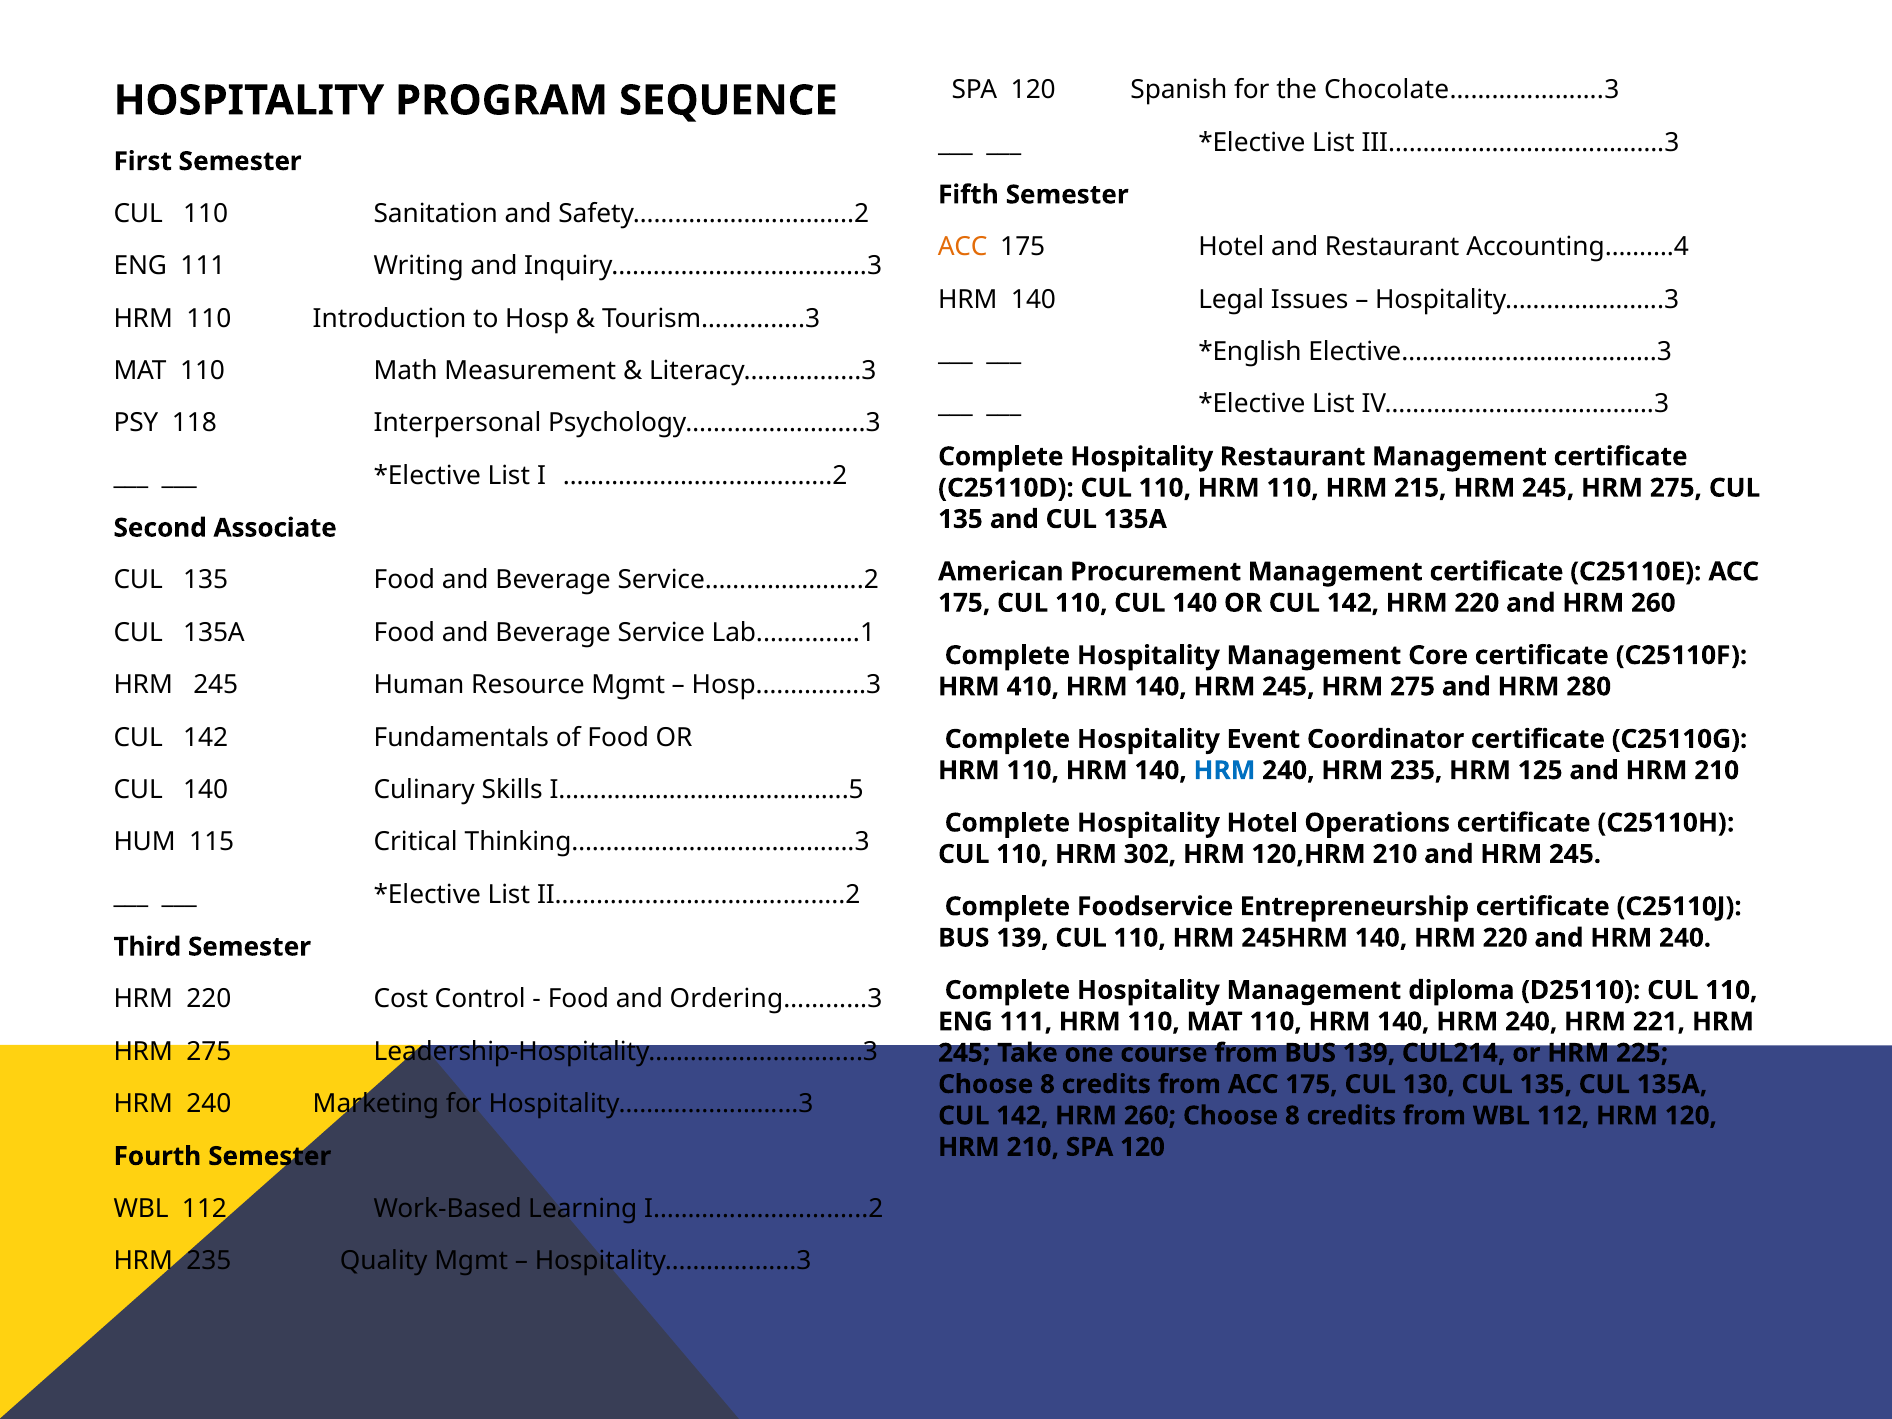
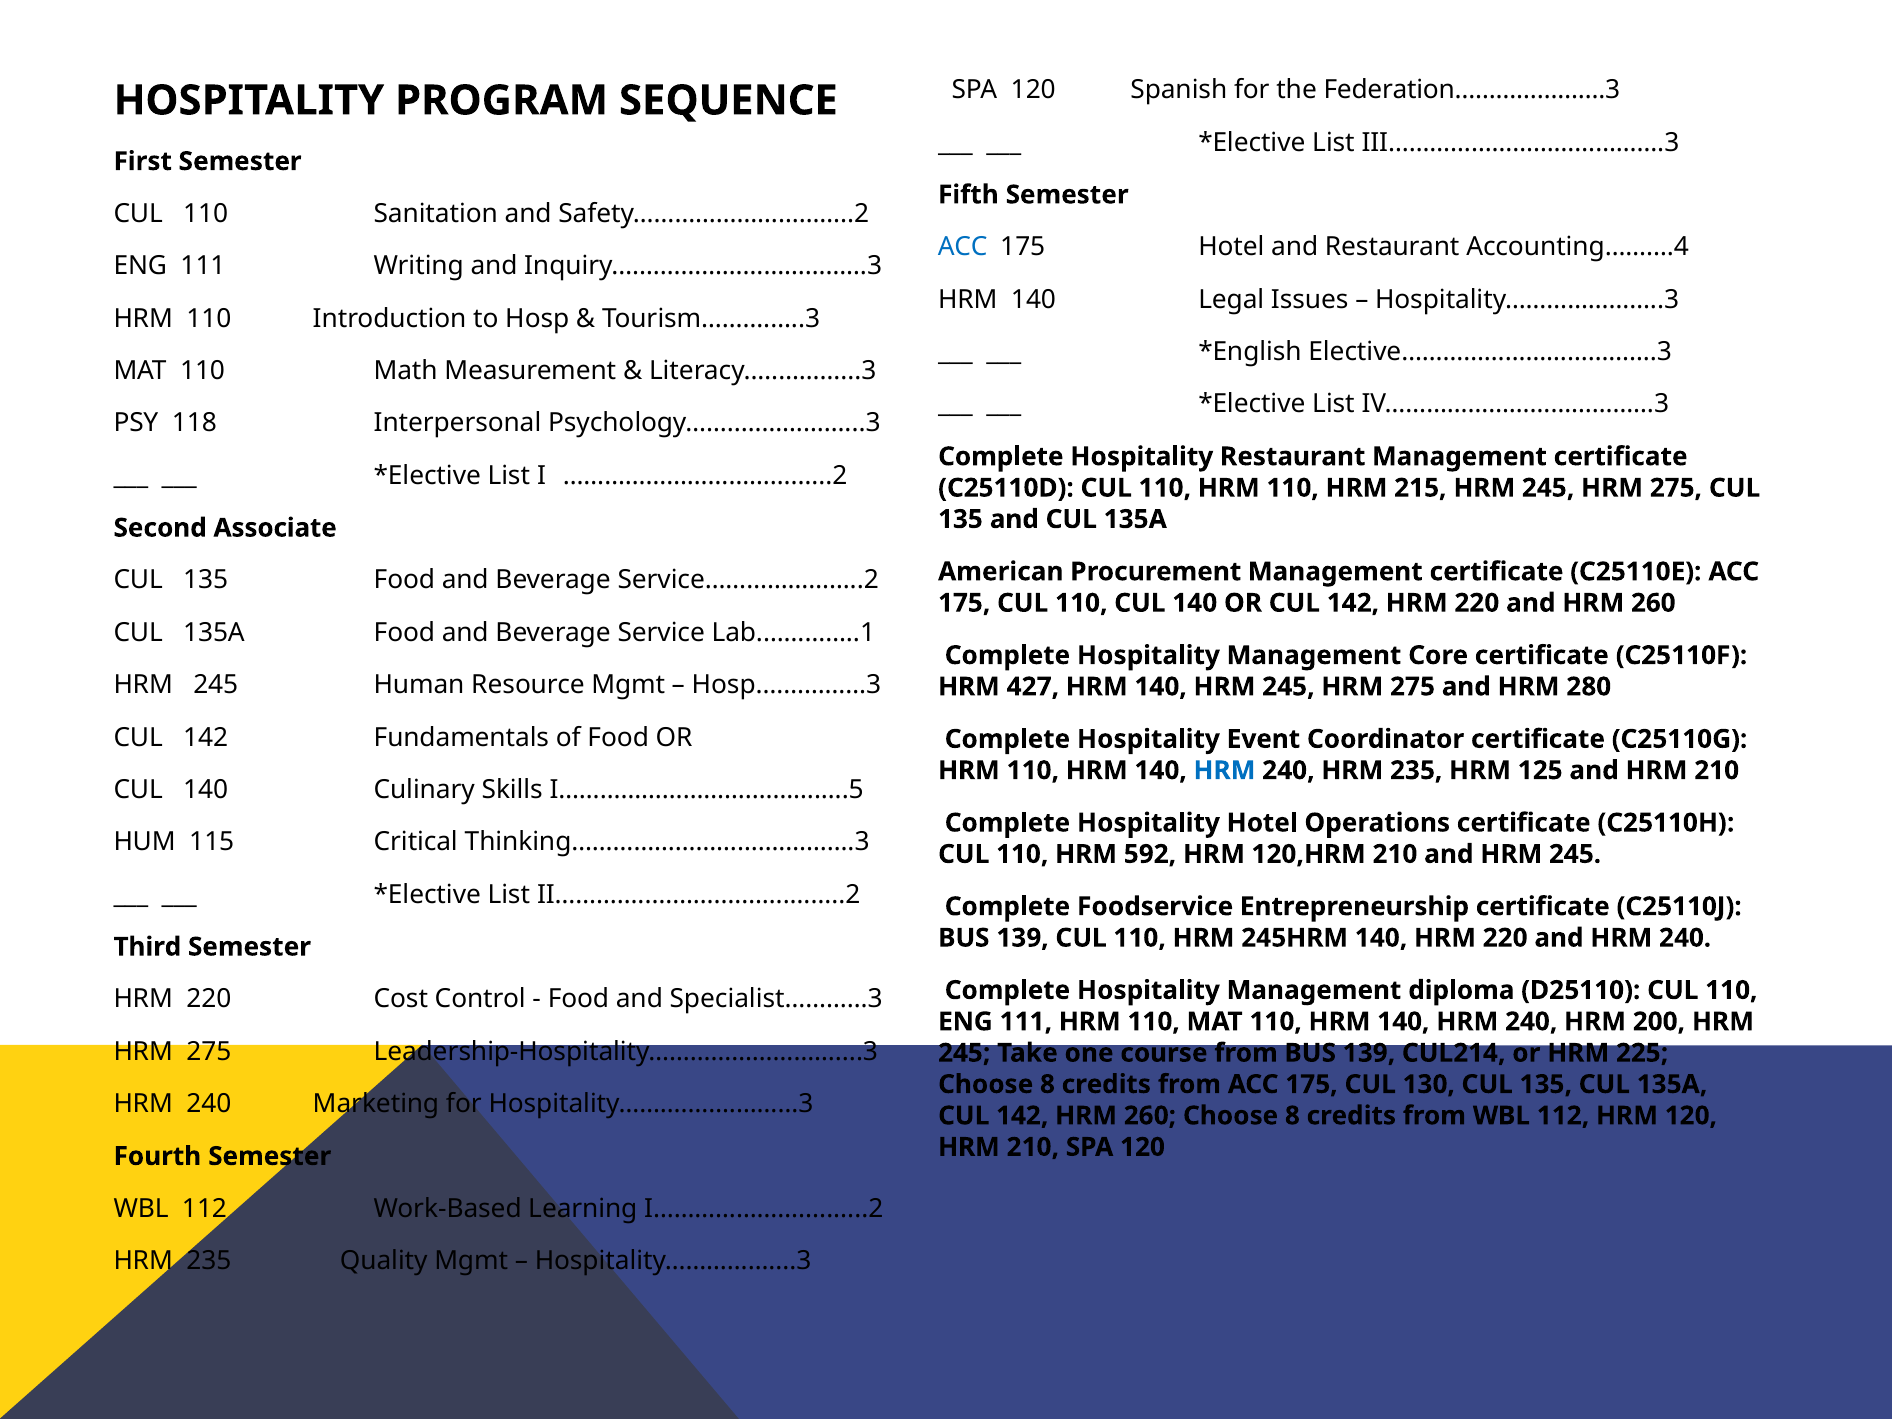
Chocolate………………….3: Chocolate………………….3 -> Federation………………….3
ACC at (963, 247) colour: orange -> blue
410: 410 -> 427
302: 302 -> 592
Ordering…………3: Ordering…………3 -> Specialist…………3
221: 221 -> 200
